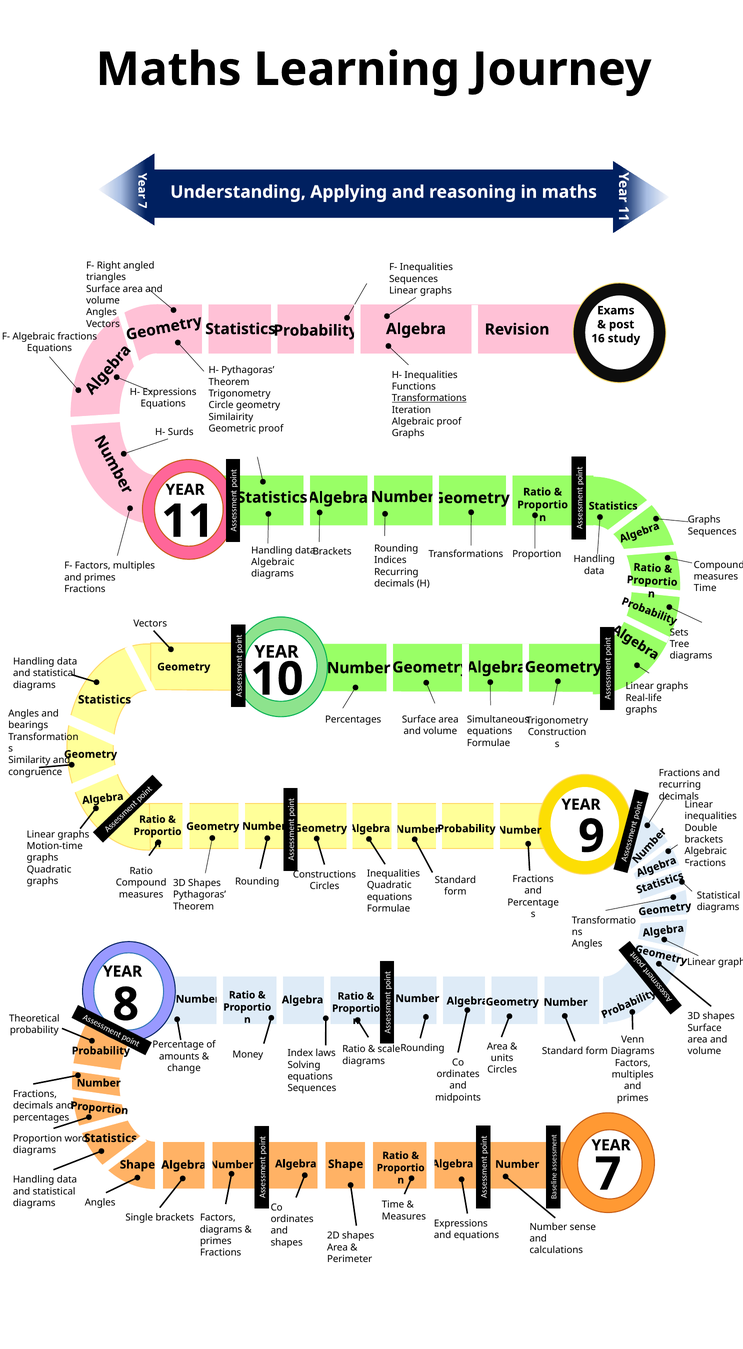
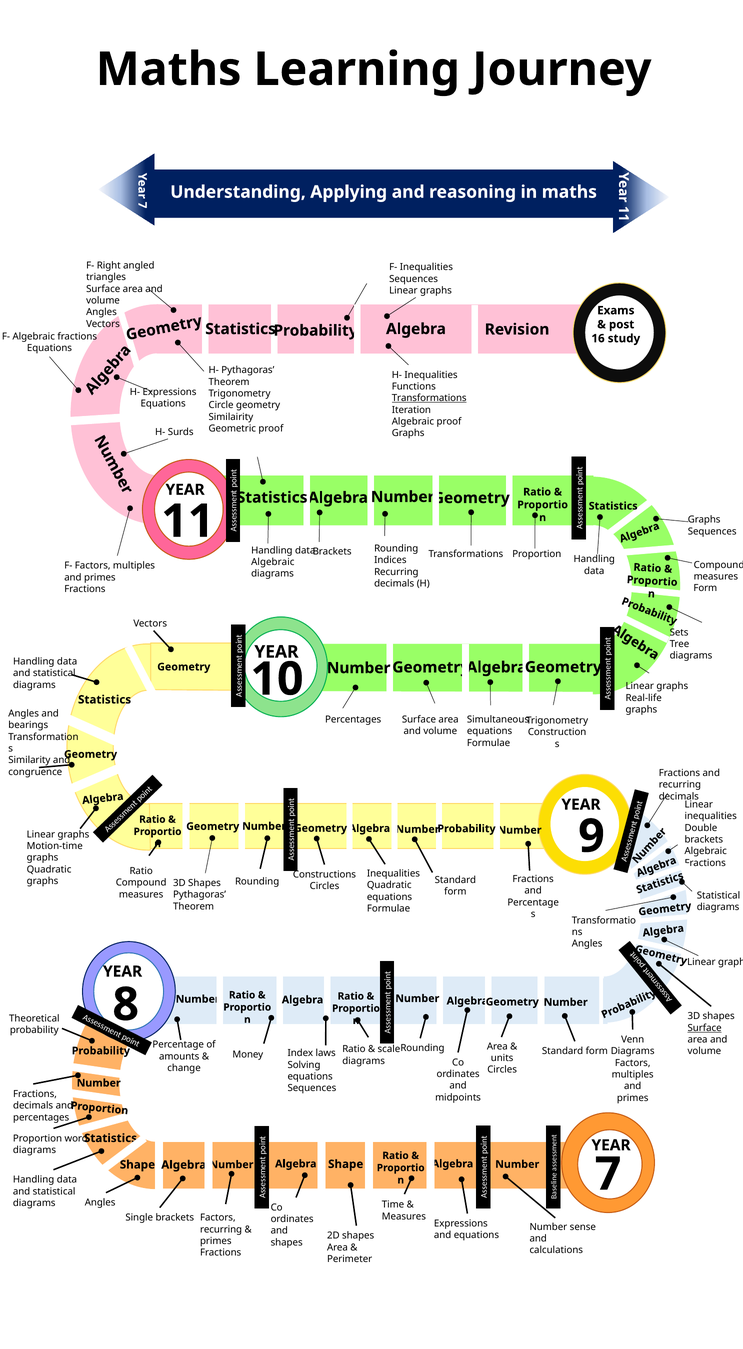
Time at (705, 588): Time -> Form
Surface at (705, 1027) underline: none -> present
diagrams at (221, 1229): diagrams -> recurring
